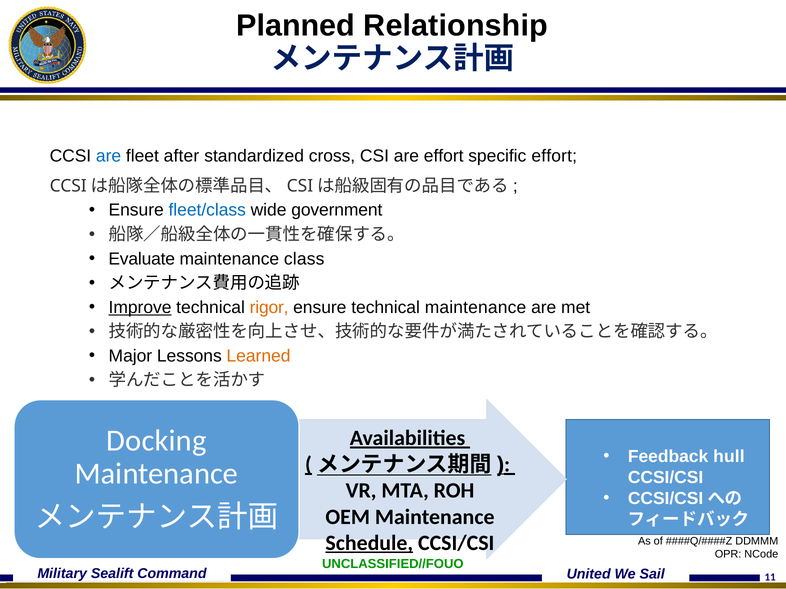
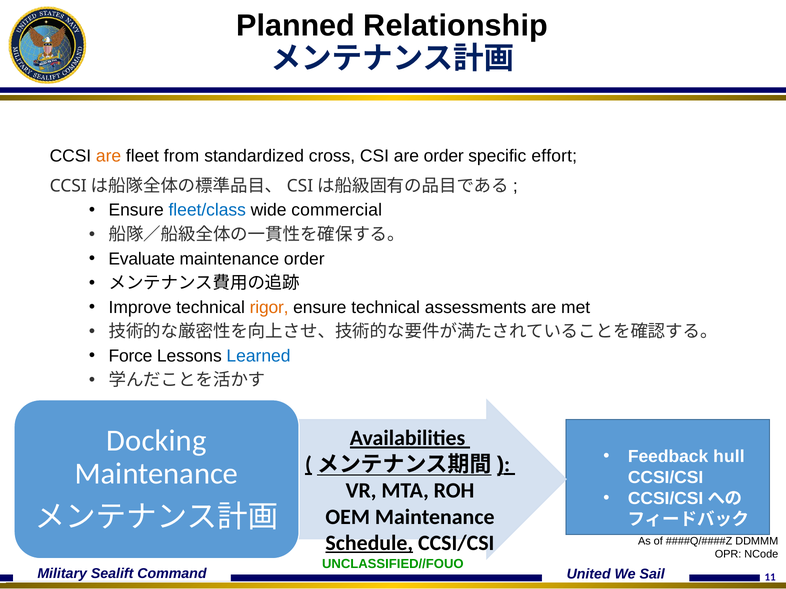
are at (109, 156) colour: blue -> orange
after: after -> from
are effort: effort -> order
government: government -> commercial
maintenance class: class -> order
Improve underline: present -> none
technical maintenance: maintenance -> assessments
Major: Major -> Force
Learned colour: orange -> blue
